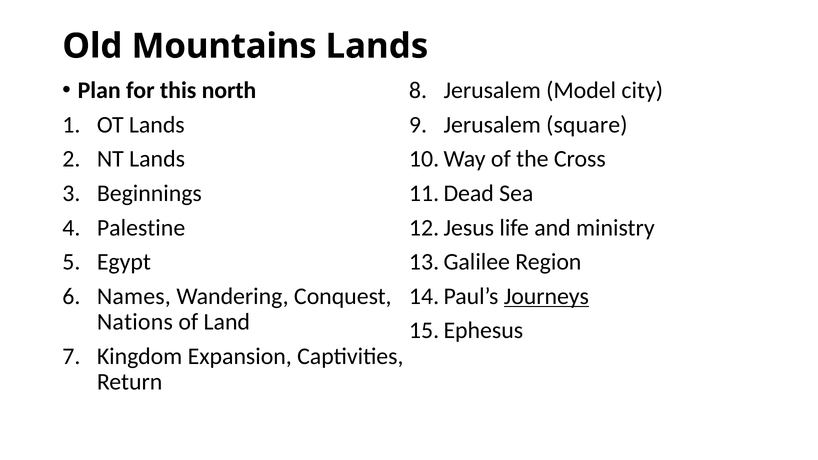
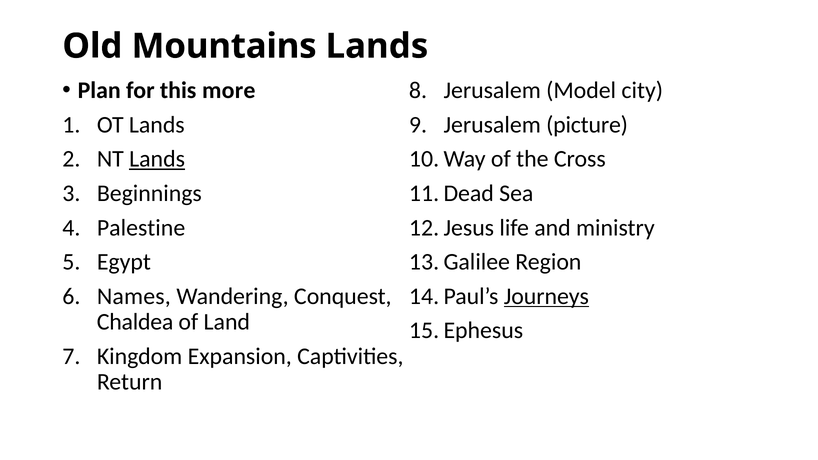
north: north -> more
square: square -> picture
Lands at (157, 159) underline: none -> present
Nations: Nations -> Chaldea
